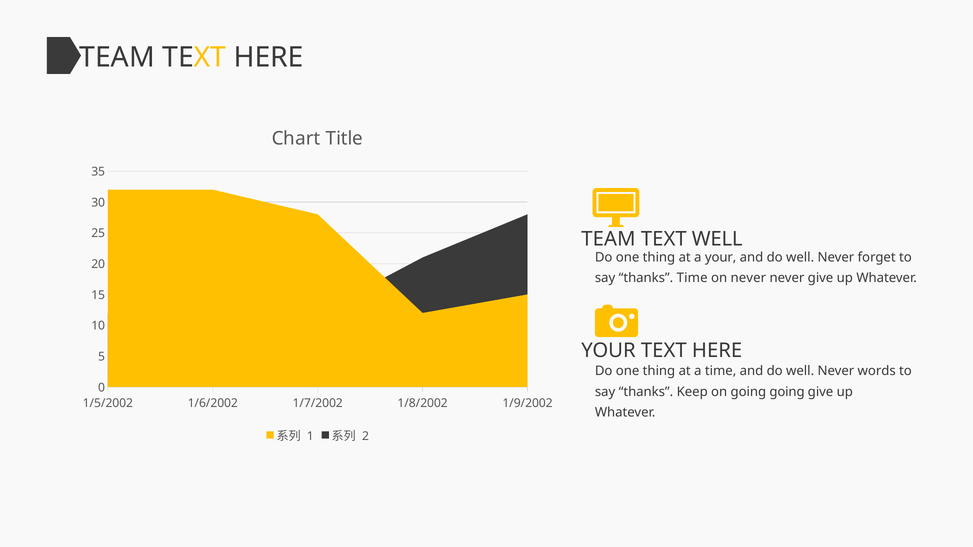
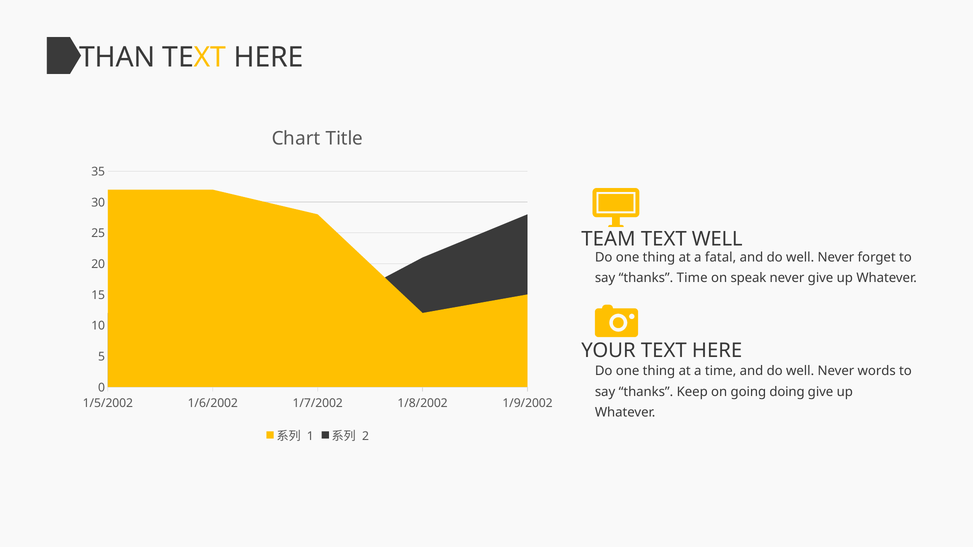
TEAM at (117, 57): TEAM -> THAN
a your: your -> fatal
on never: never -> speak
going going: going -> doing
